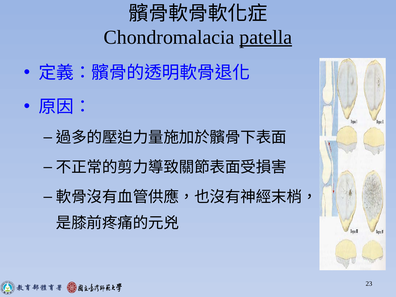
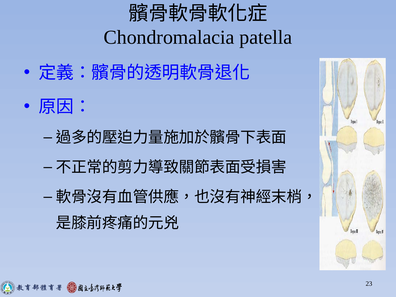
patella underline: present -> none
